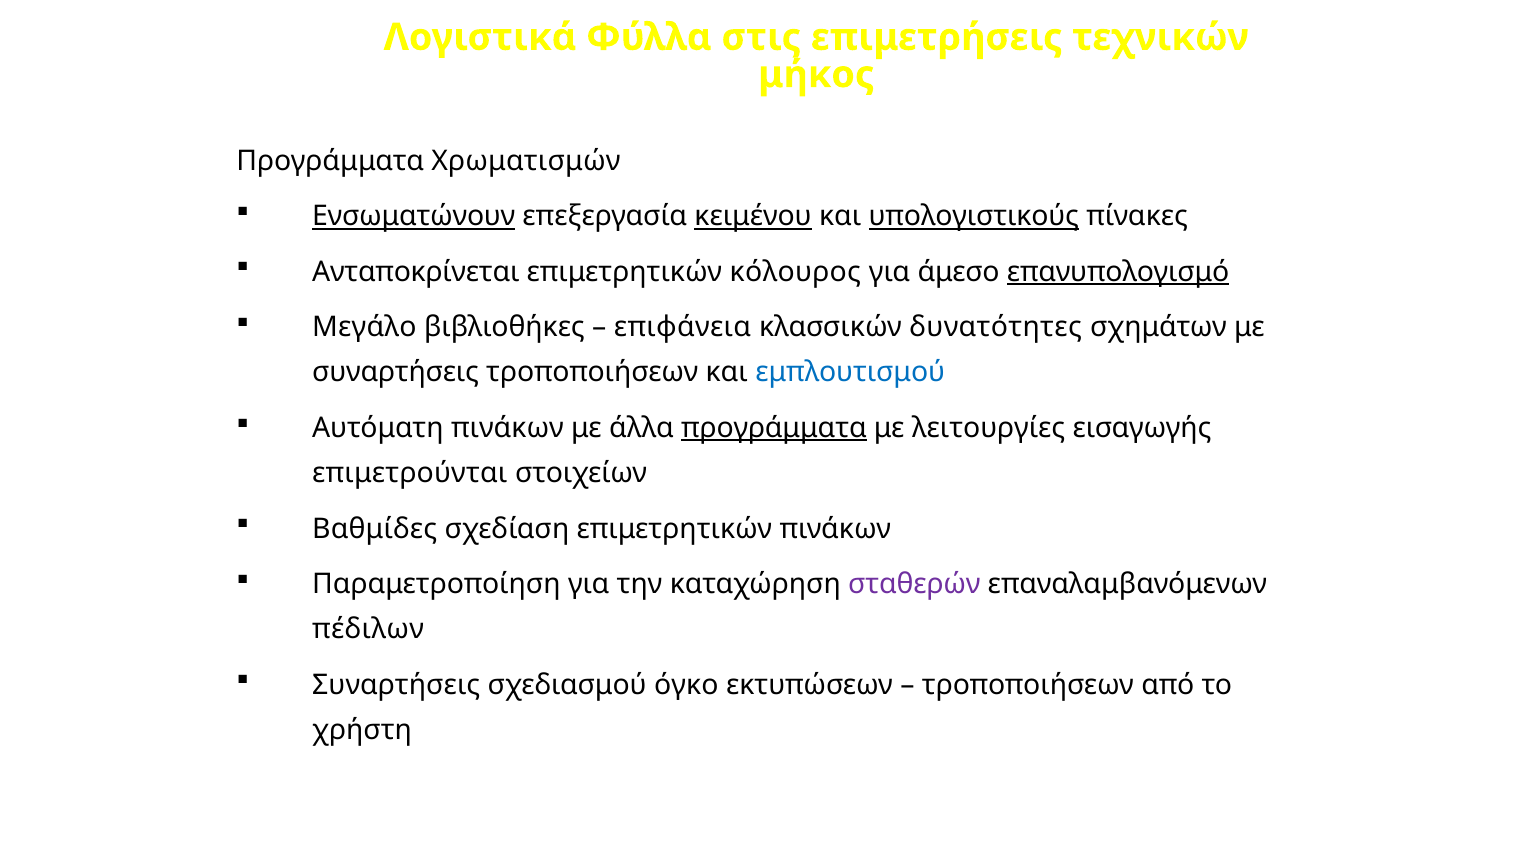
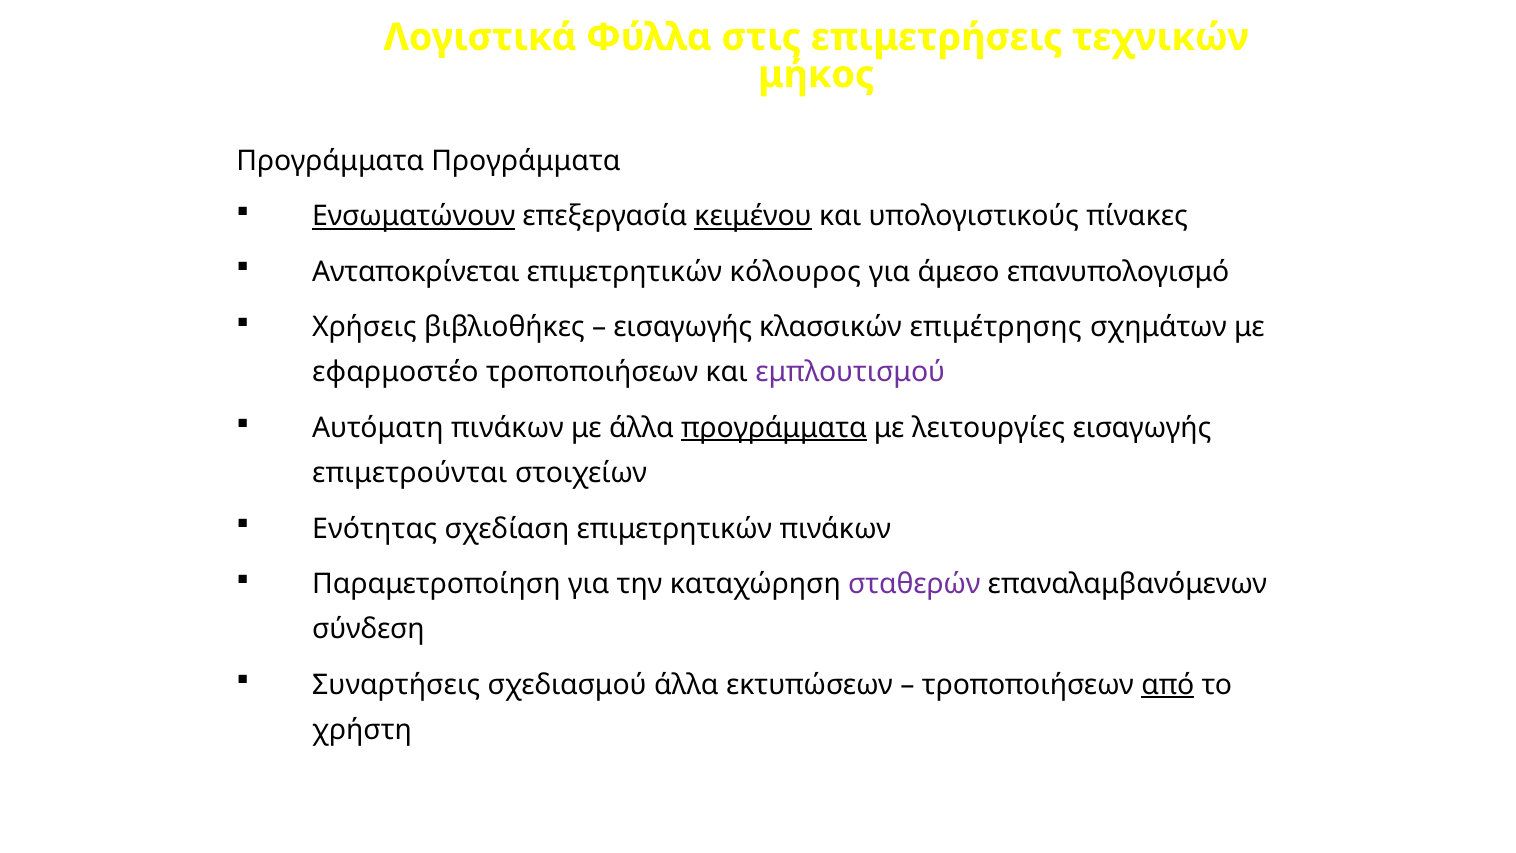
Προγράμματα Χρωματισμών: Χρωματισμών -> Προγράμματα
υπολογιστικούς underline: present -> none
επανυπολογισμό underline: present -> none
Μεγάλο: Μεγάλο -> Χρήσεις
επιφάνεια at (683, 327): επιφάνεια -> εισαγωγής
δυνατότητες: δυνατότητες -> επιμέτρησης
συναρτήσεις at (396, 372): συναρτήσεις -> εφαρμοστέο
εμπλουτισμού colour: blue -> purple
Βαθμίδες: Βαθμίδες -> Ενότητας
πέδιλων: πέδιλων -> σύνδεση
σχεδιασμού όγκο: όγκο -> άλλα
από underline: none -> present
